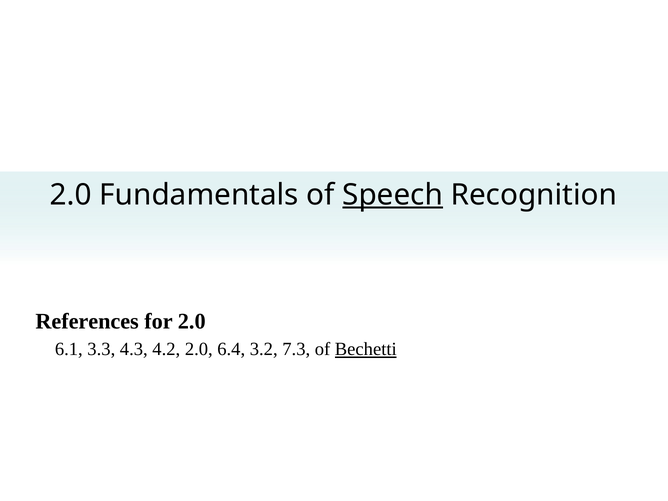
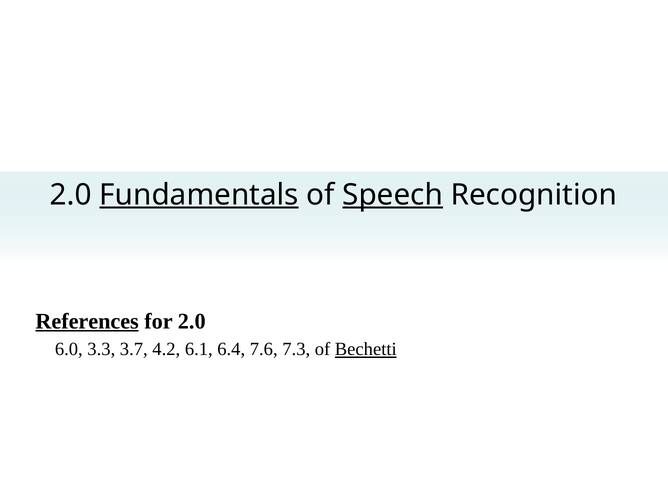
Fundamentals underline: none -> present
References underline: none -> present
6.1: 6.1 -> 6.0
4.3: 4.3 -> 3.7
4.2 2.0: 2.0 -> 6.1
3.2: 3.2 -> 7.6
